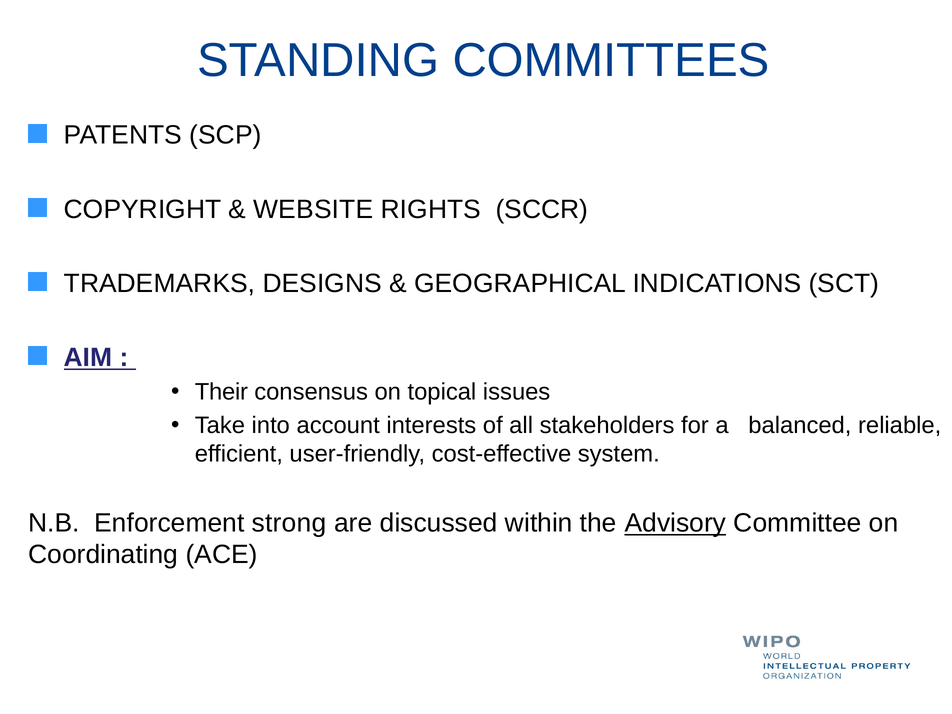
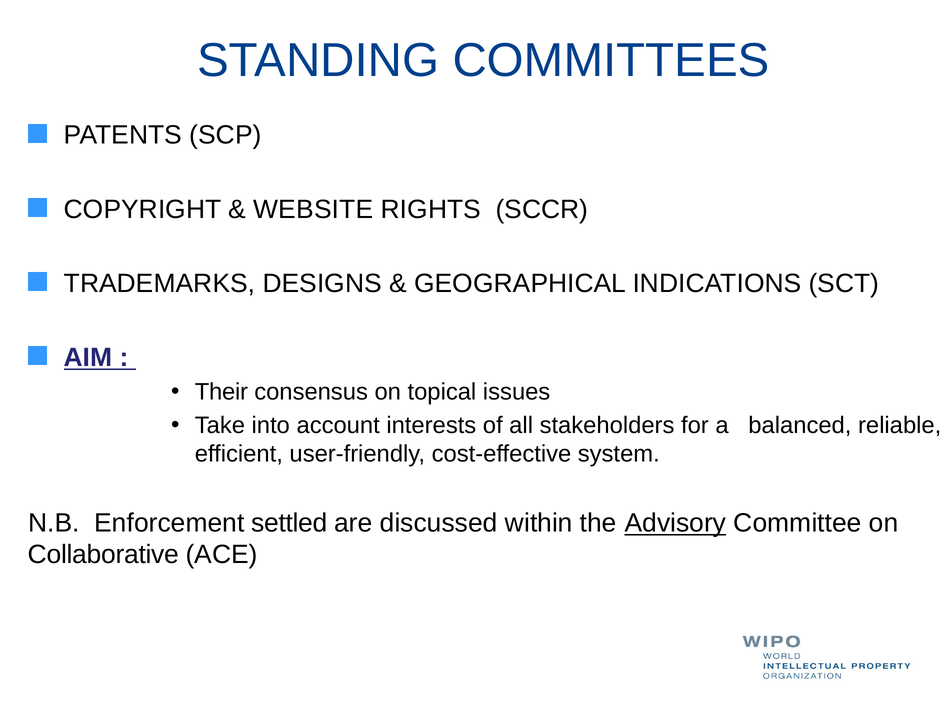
strong: strong -> settled
Coordinating: Coordinating -> Collaborative
